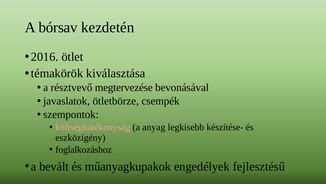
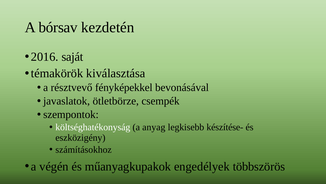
ötlet: ötlet -> saját
megtervezése: megtervezése -> fényképekkel
költséghatékonyság colour: pink -> white
foglalkozáshoz: foglalkozáshoz -> számításokhoz
bevált: bevált -> végén
fejlesztésű: fejlesztésű -> többszörös
